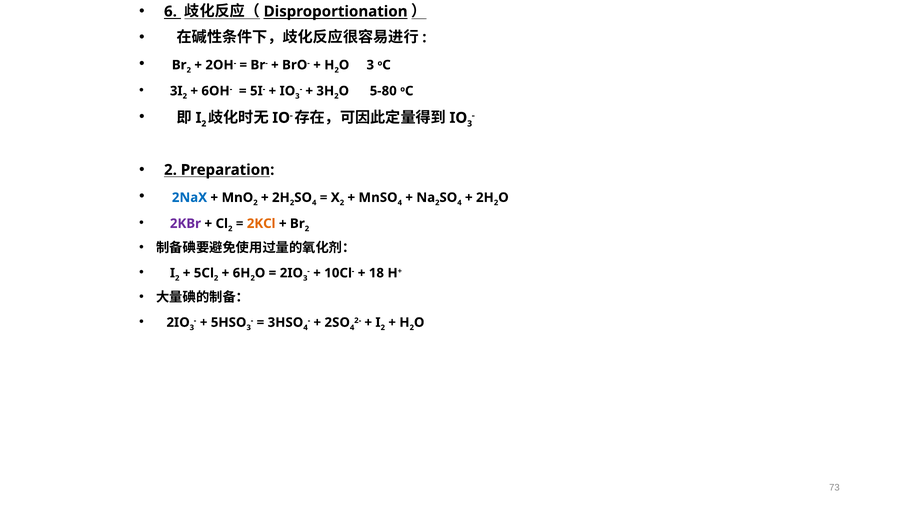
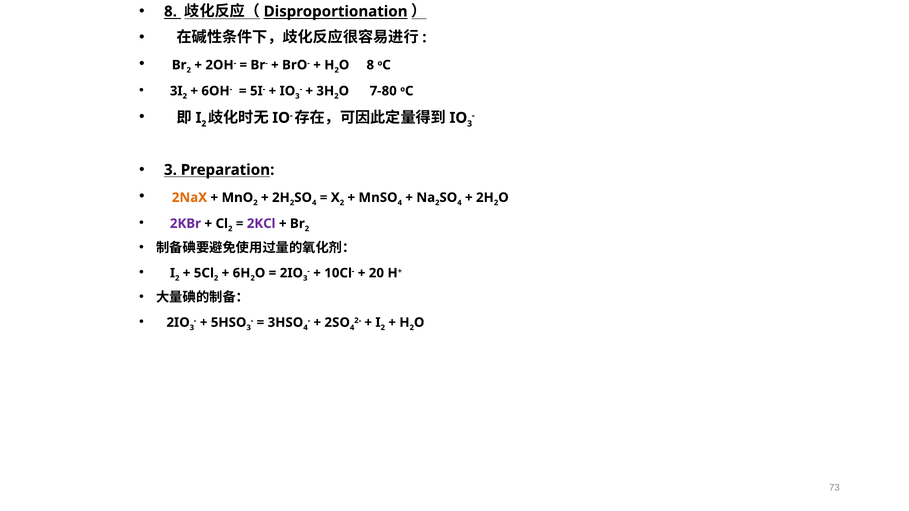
6 at (170, 11): 6 -> 8
3 at (370, 65): 3 -> 8
5-80: 5-80 -> 7-80
2 at (170, 170): 2 -> 3
2NaX colour: blue -> orange
2KCl colour: orange -> purple
18: 18 -> 20
